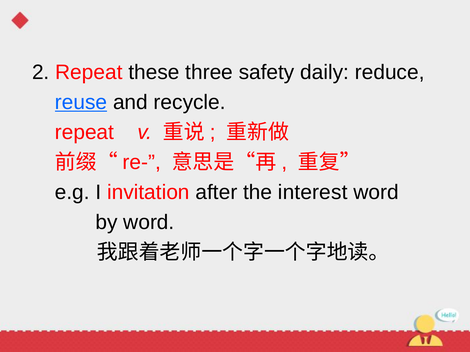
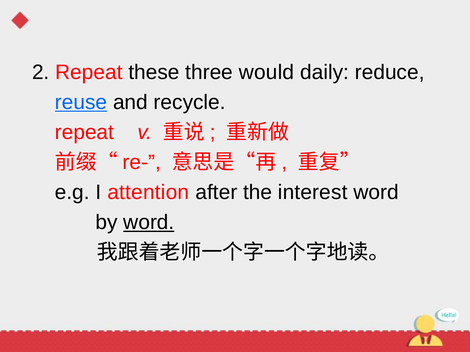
safety: safety -> would
invitation: invitation -> attention
word at (149, 223) underline: none -> present
